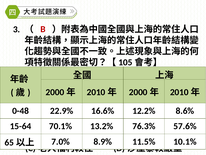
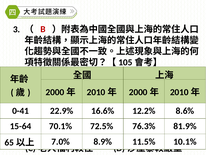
0-48: 0-48 -> 0-41
13.2%: 13.2% -> 72.5%
57.6%: 57.6% -> 81.9%
